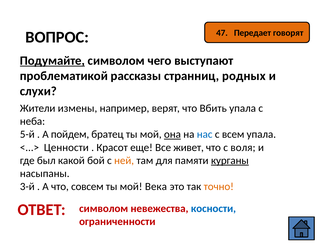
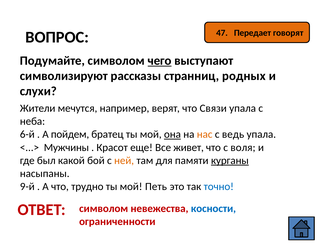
Подумайте underline: present -> none
чего underline: none -> present
проблематикой: проблематикой -> символизируют
измены: измены -> мечутся
Вбить: Вбить -> Связи
5-й: 5-й -> 6-й
нас colour: blue -> orange
всем: всем -> ведь
Ценности: Ценности -> Мужчины
3-й: 3-й -> 9-й
совсем: совсем -> трудно
Века: Века -> Петь
точно colour: orange -> blue
